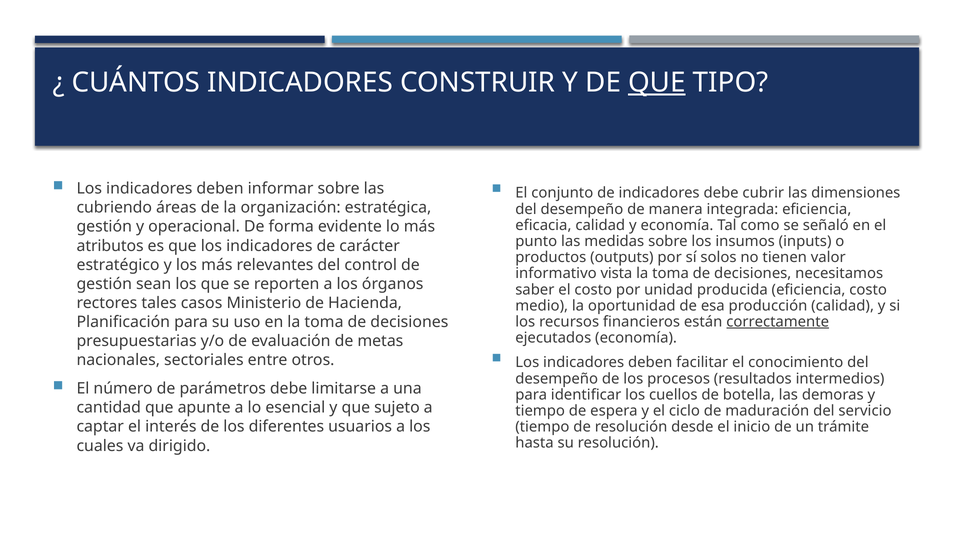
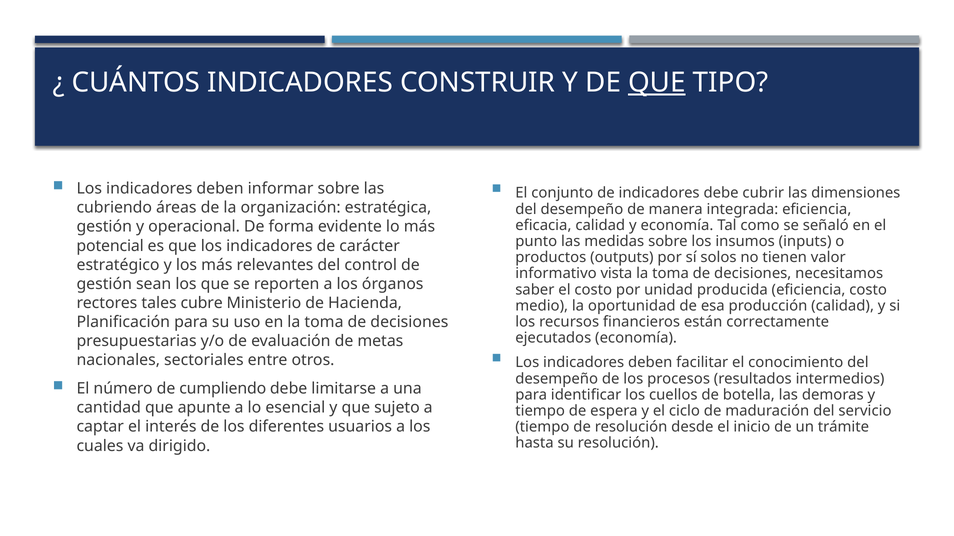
atributos: atributos -> potencial
casos: casos -> cubre
correctamente underline: present -> none
parámetros: parámetros -> cumpliendo
